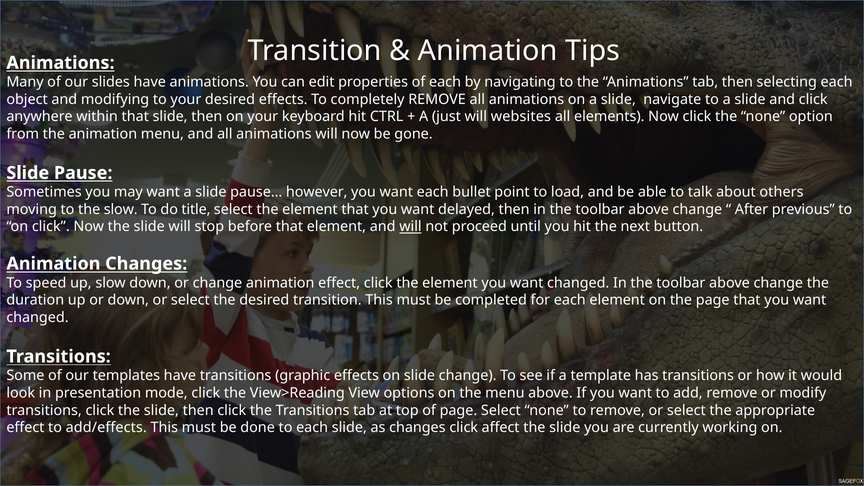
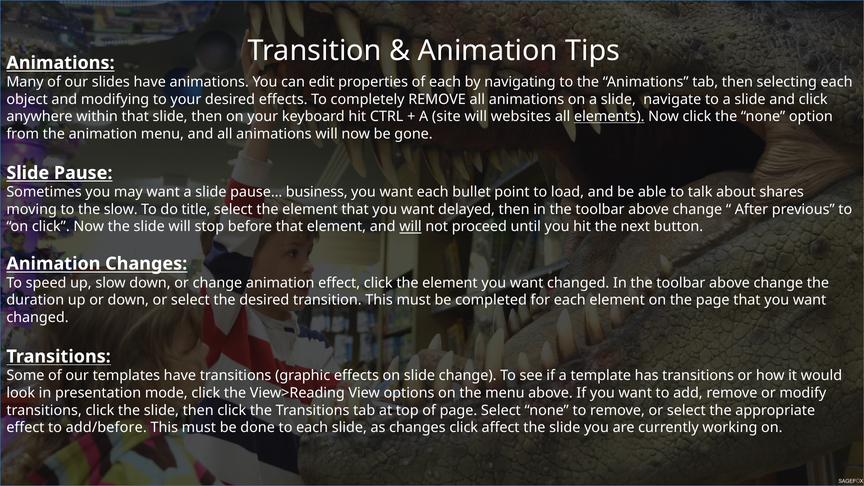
just: just -> site
elements underline: none -> present
however: however -> business
others: others -> shares
add/effects: add/effects -> add/before
